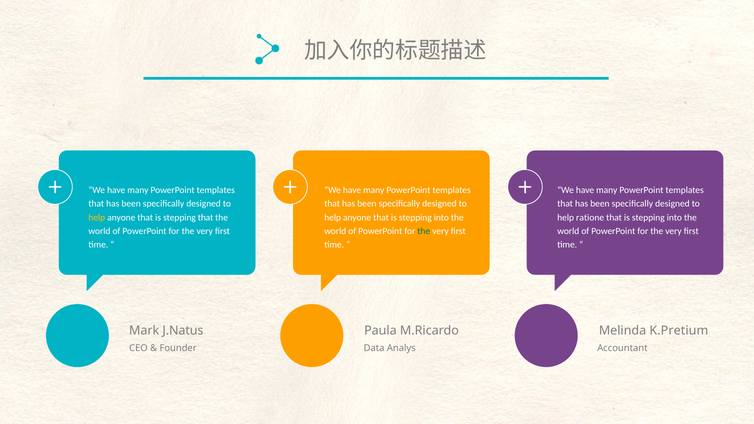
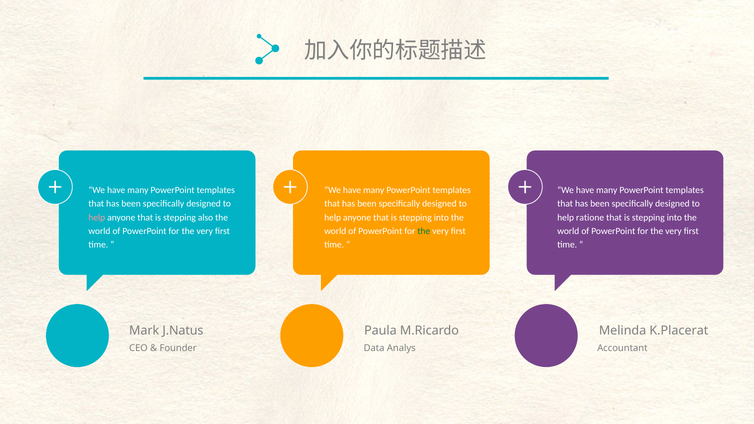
help at (97, 218) colour: yellow -> pink
stepping that: that -> also
K.Pretium: K.Pretium -> K.Placerat
